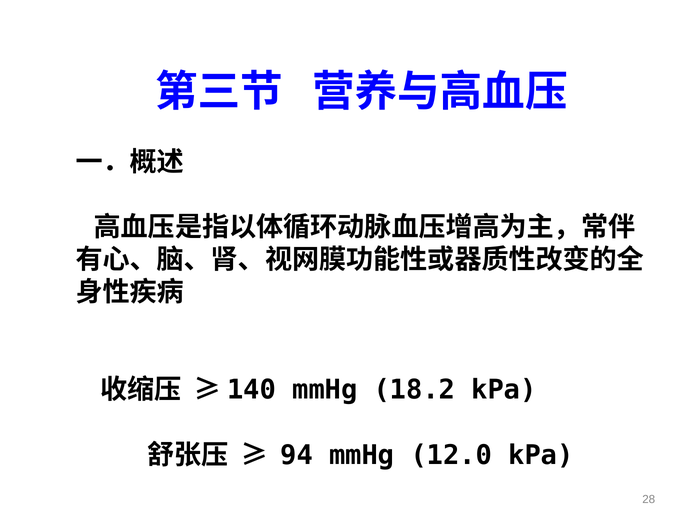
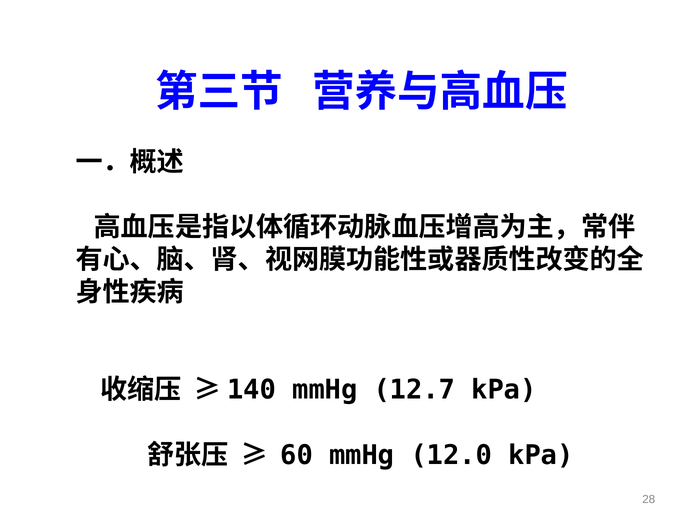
18.2: 18.2 -> 12.7
94: 94 -> 60
